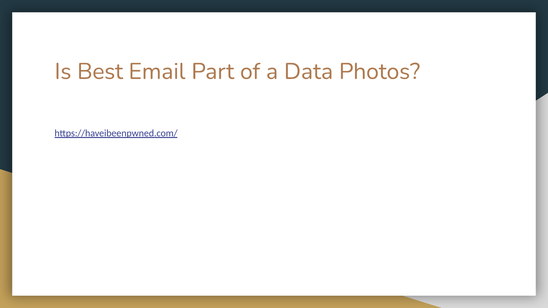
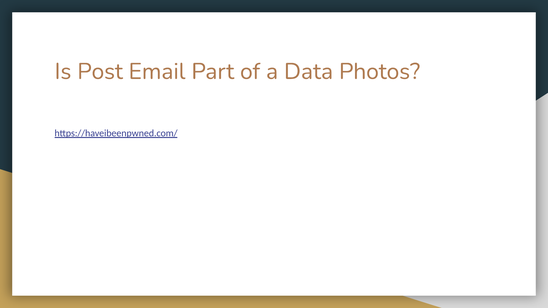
Best: Best -> Post
